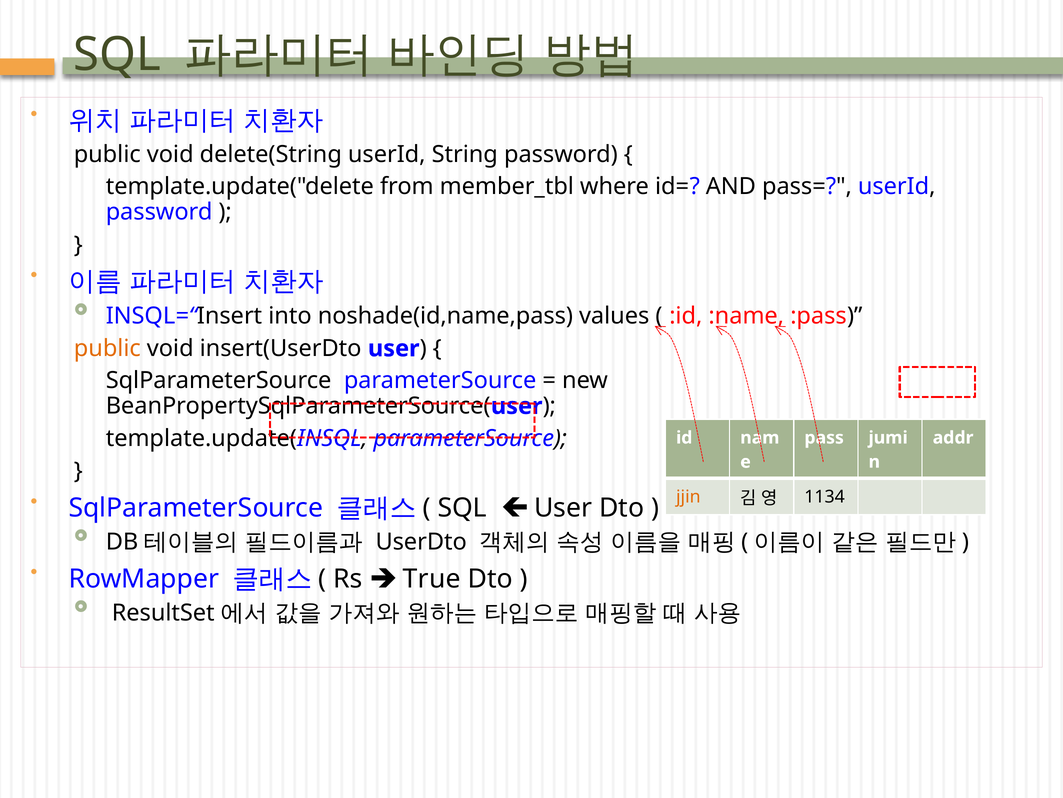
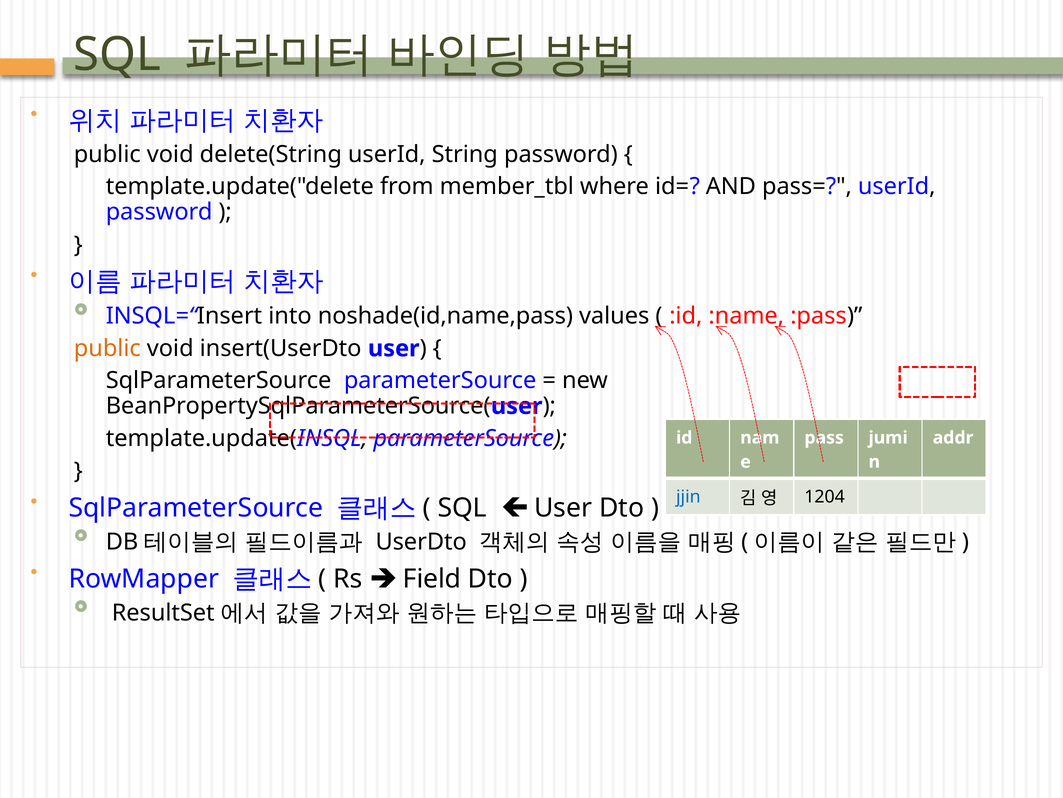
jjin colour: orange -> blue
1134: 1134 -> 1204
True: True -> Field
